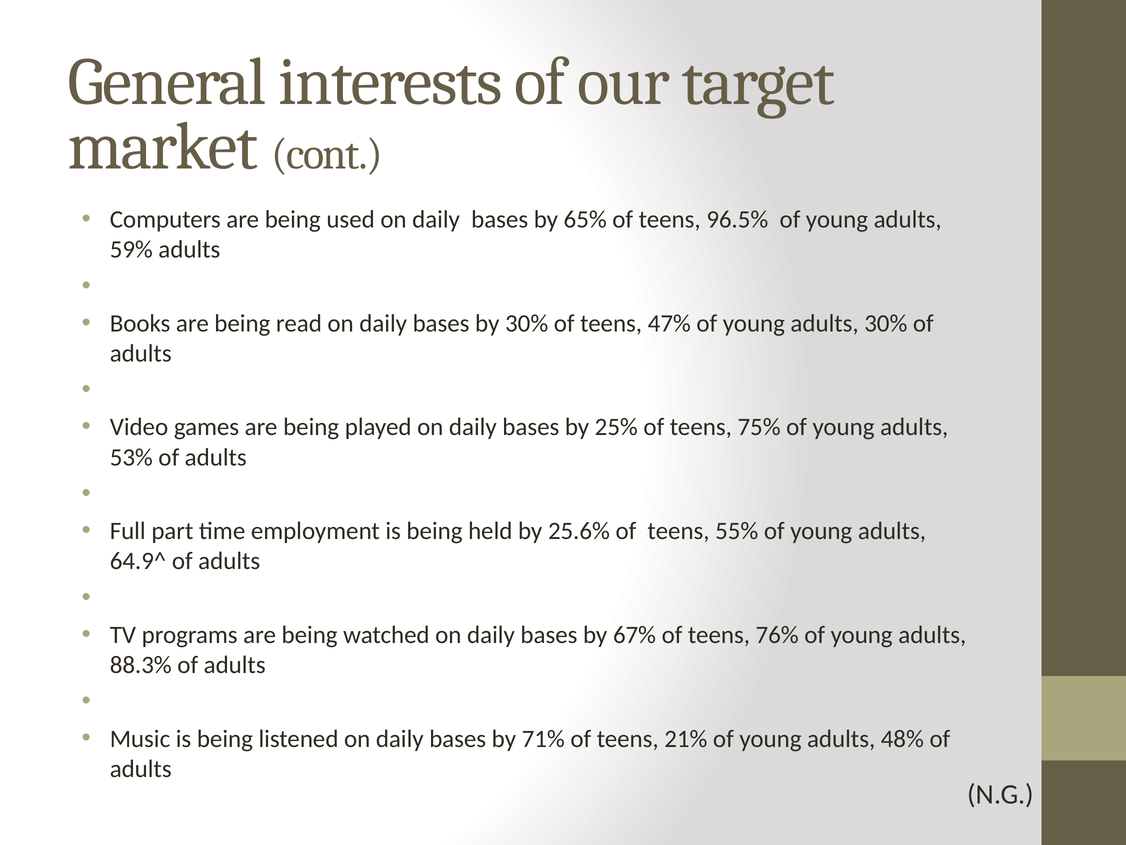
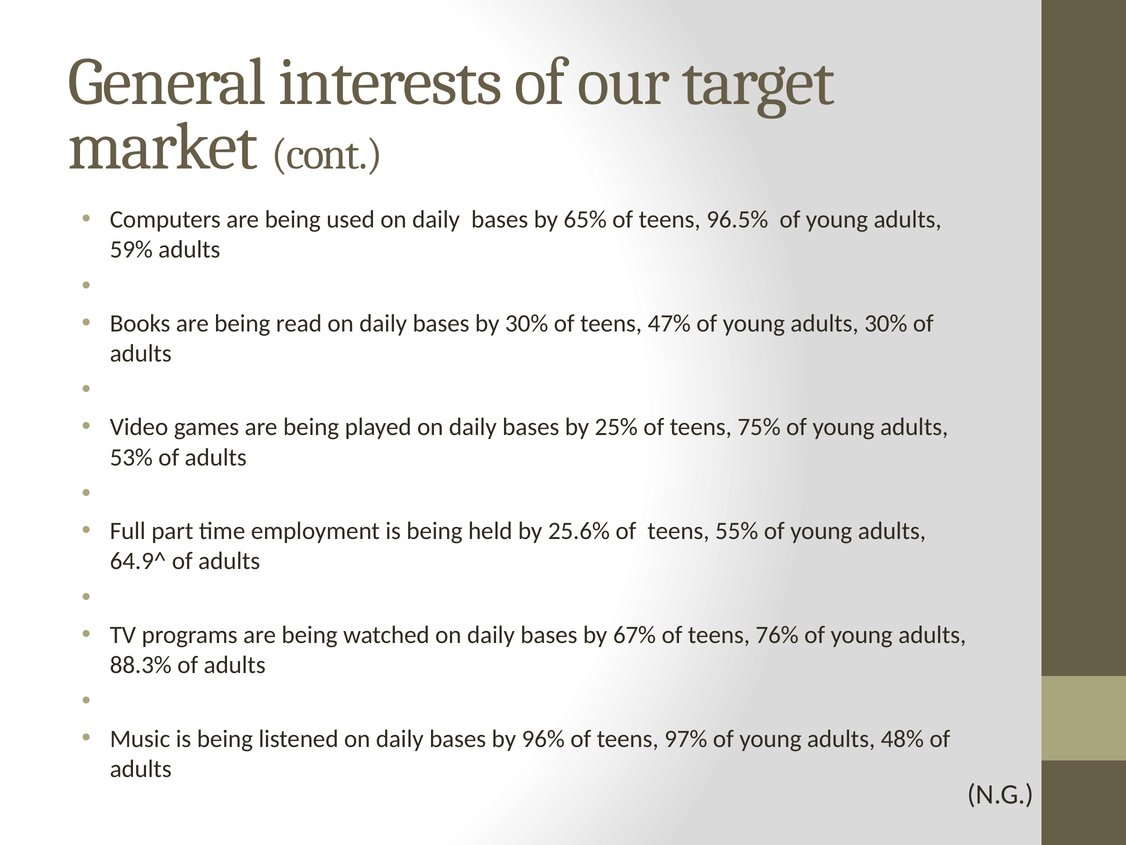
71%: 71% -> 96%
21%: 21% -> 97%
